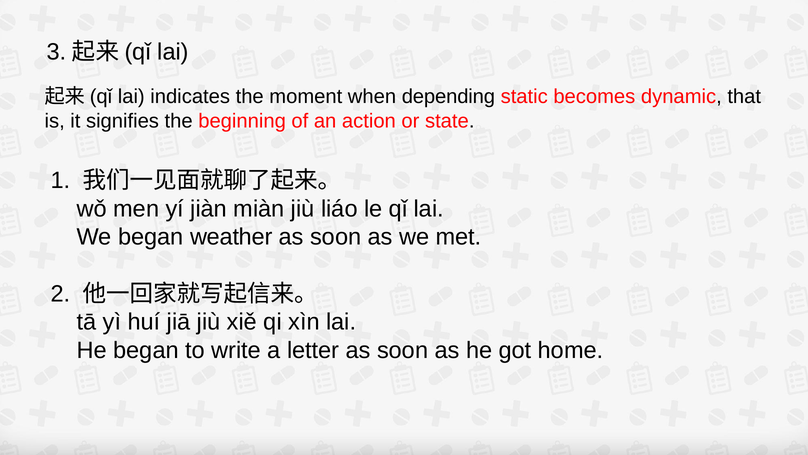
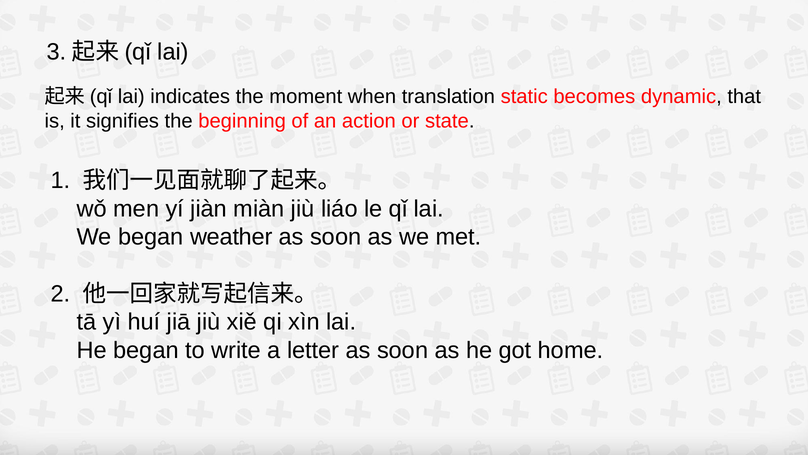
depending: depending -> translation
